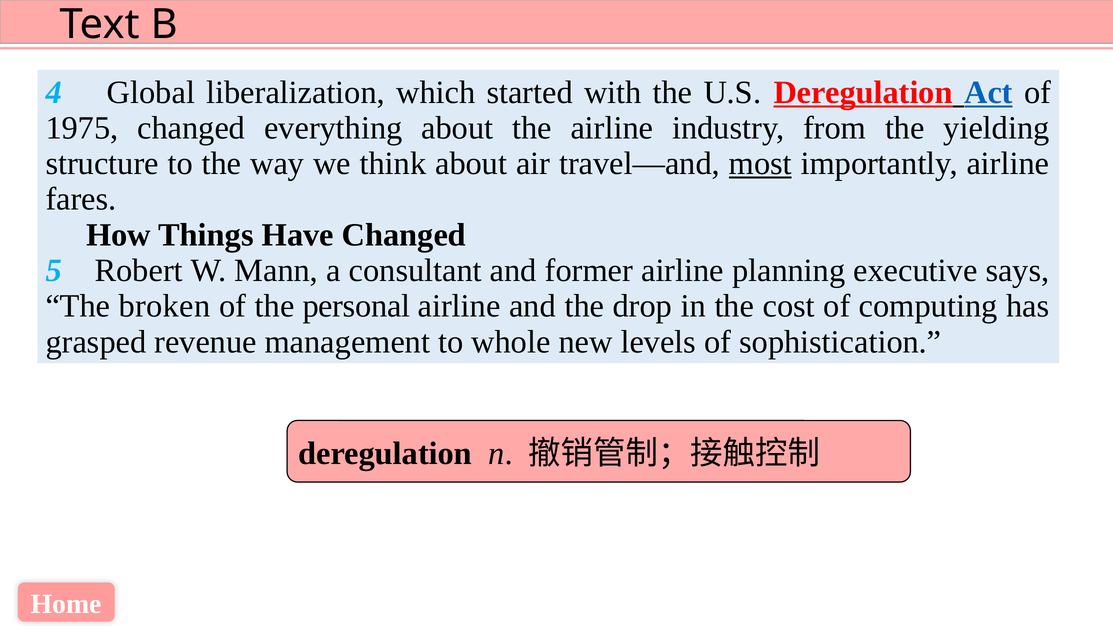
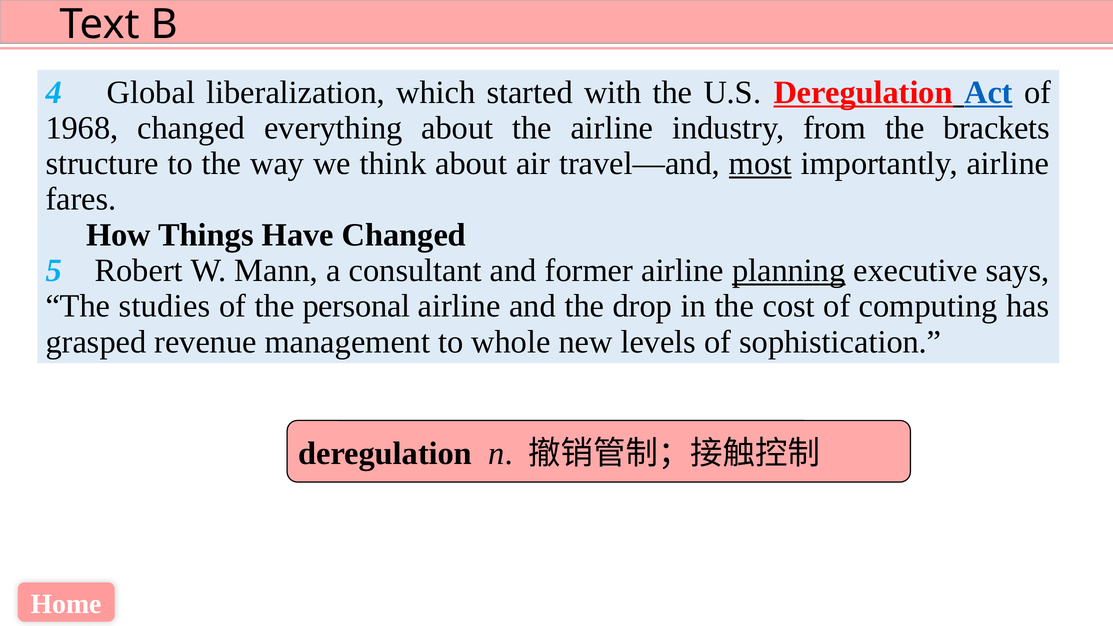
1975: 1975 -> 1968
yielding: yielding -> brackets
planning underline: none -> present
broken: broken -> studies
